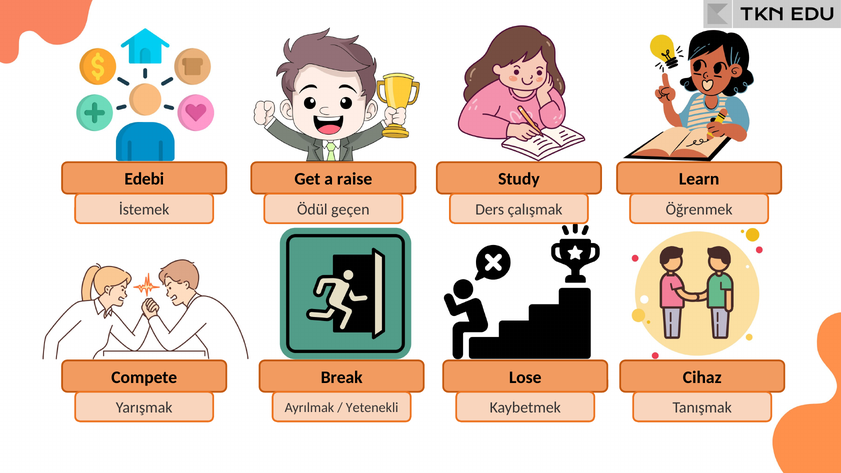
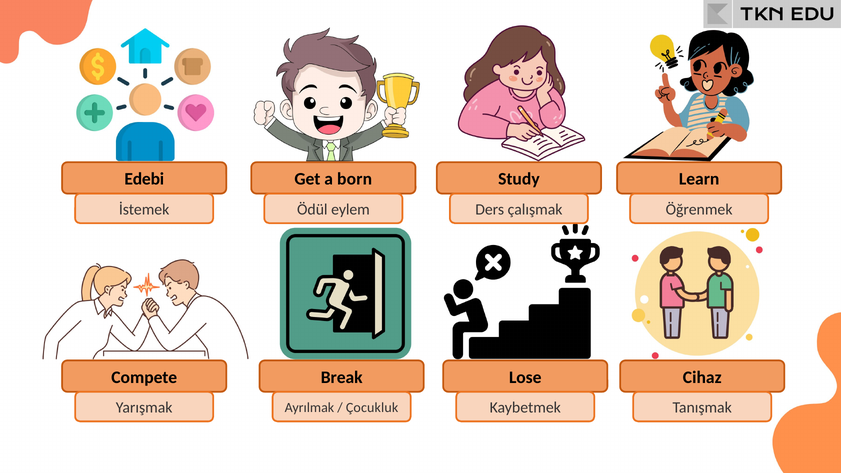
raise: raise -> born
geçen: geçen -> eylem
Yetenekli: Yetenekli -> Çocukluk
